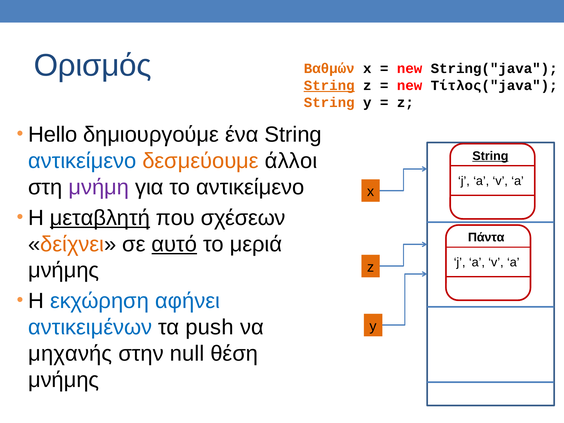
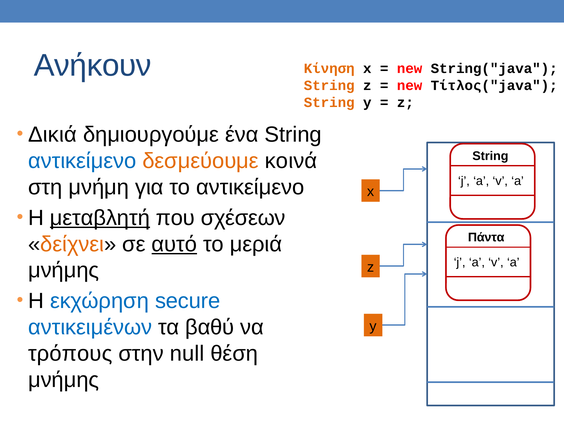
Ορισμός: Ορισμός -> Ανήκουν
Βαθμών: Βαθμών -> Κίνηση
String at (329, 86) underline: present -> none
Hello: Hello -> Δικιά
String at (490, 156) underline: present -> none
άλλοι: άλλοι -> κοινά
μνήμη colour: purple -> black
αφήνει: αφήνει -> secure
push: push -> βαθύ
μηχανής: μηχανής -> τρόπους
